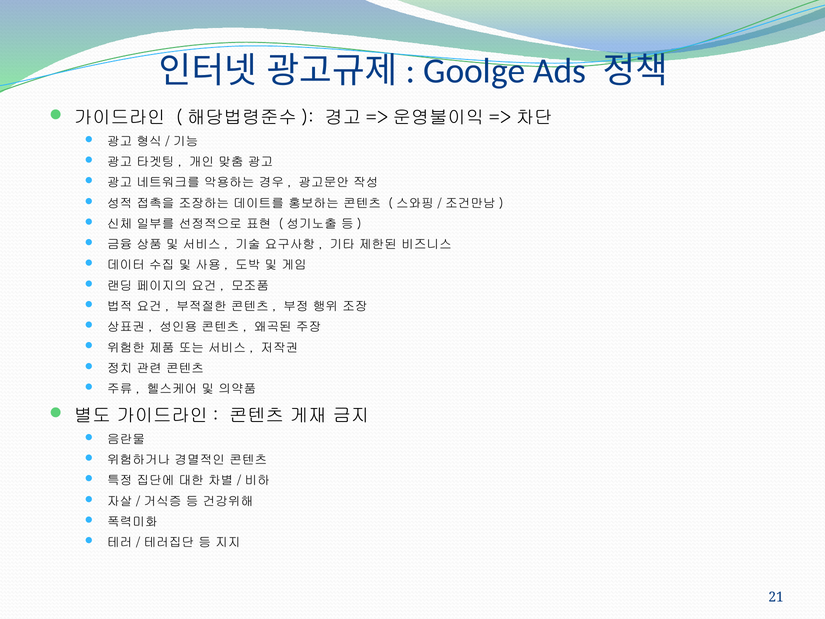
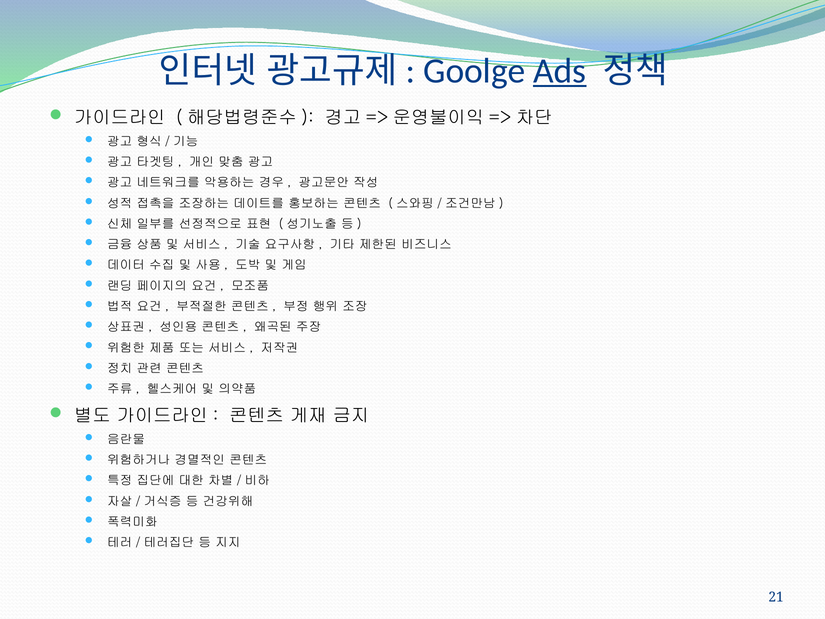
Ads underline: none -> present
